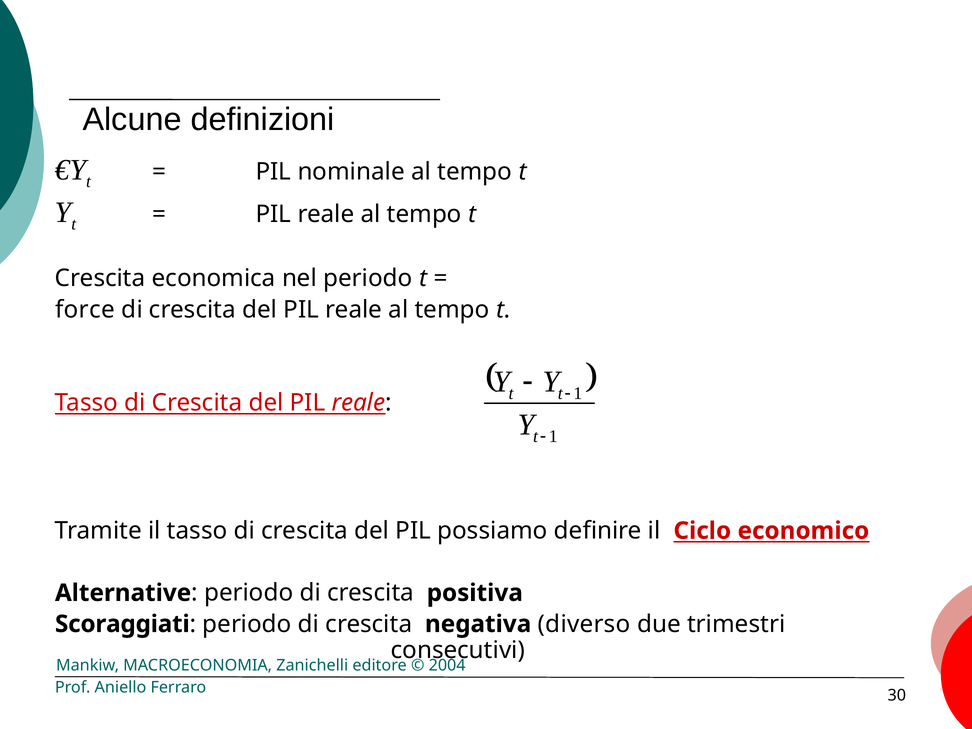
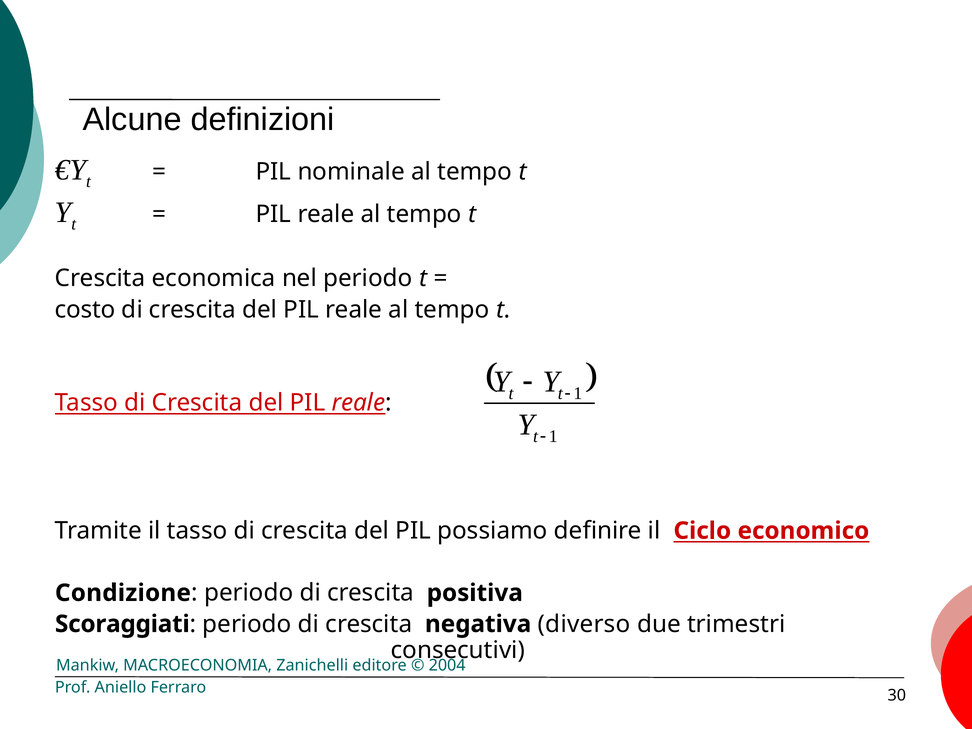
force: force -> costo
Alternative: Alternative -> Condizione
